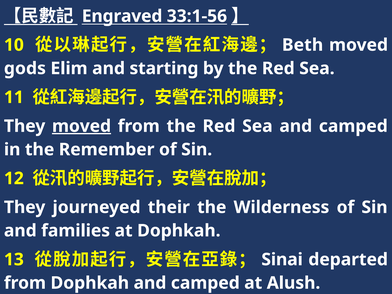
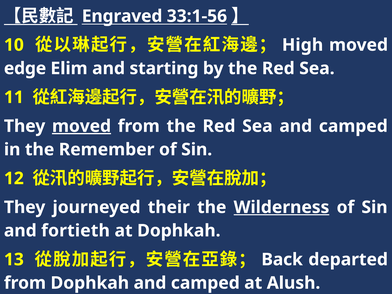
Beth: Beth -> High
gods: gods -> edge
Wilderness underline: none -> present
families: families -> fortieth
Sinai: Sinai -> Back
